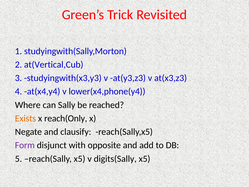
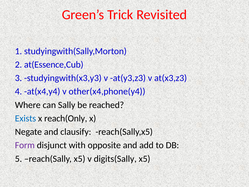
at(Vertical,Cub: at(Vertical,Cub -> at(Essence,Cub
lower(x4,phone(y4: lower(x4,phone(y4 -> other(x4,phone(y4
Exists colour: orange -> blue
